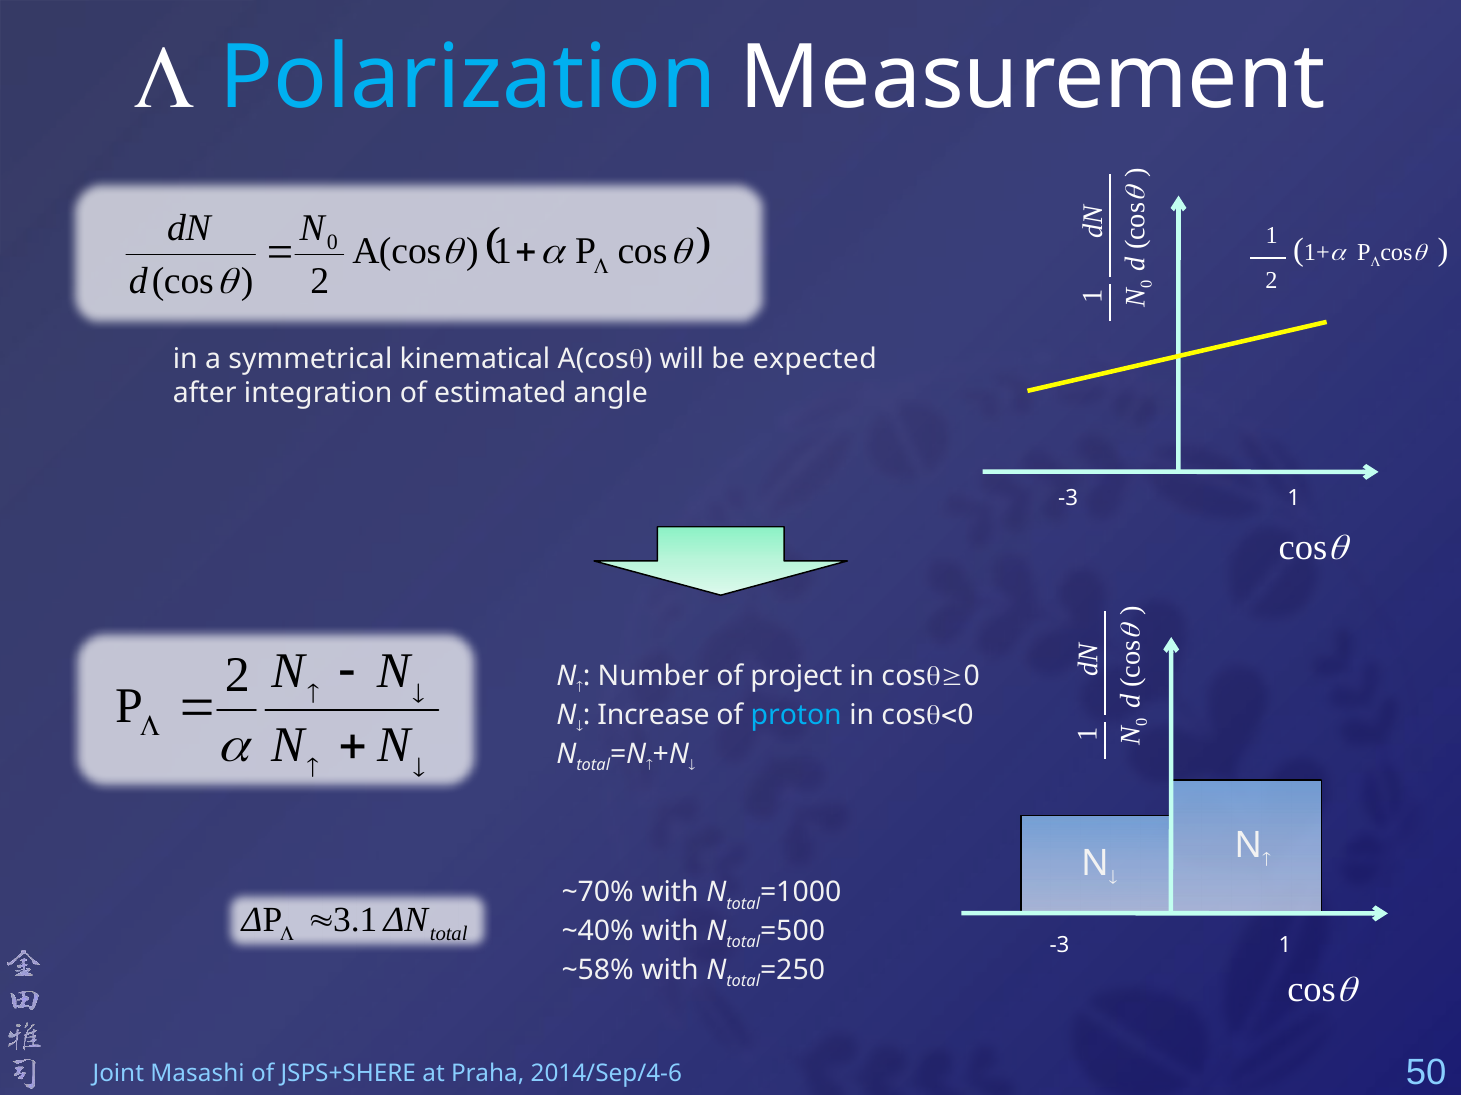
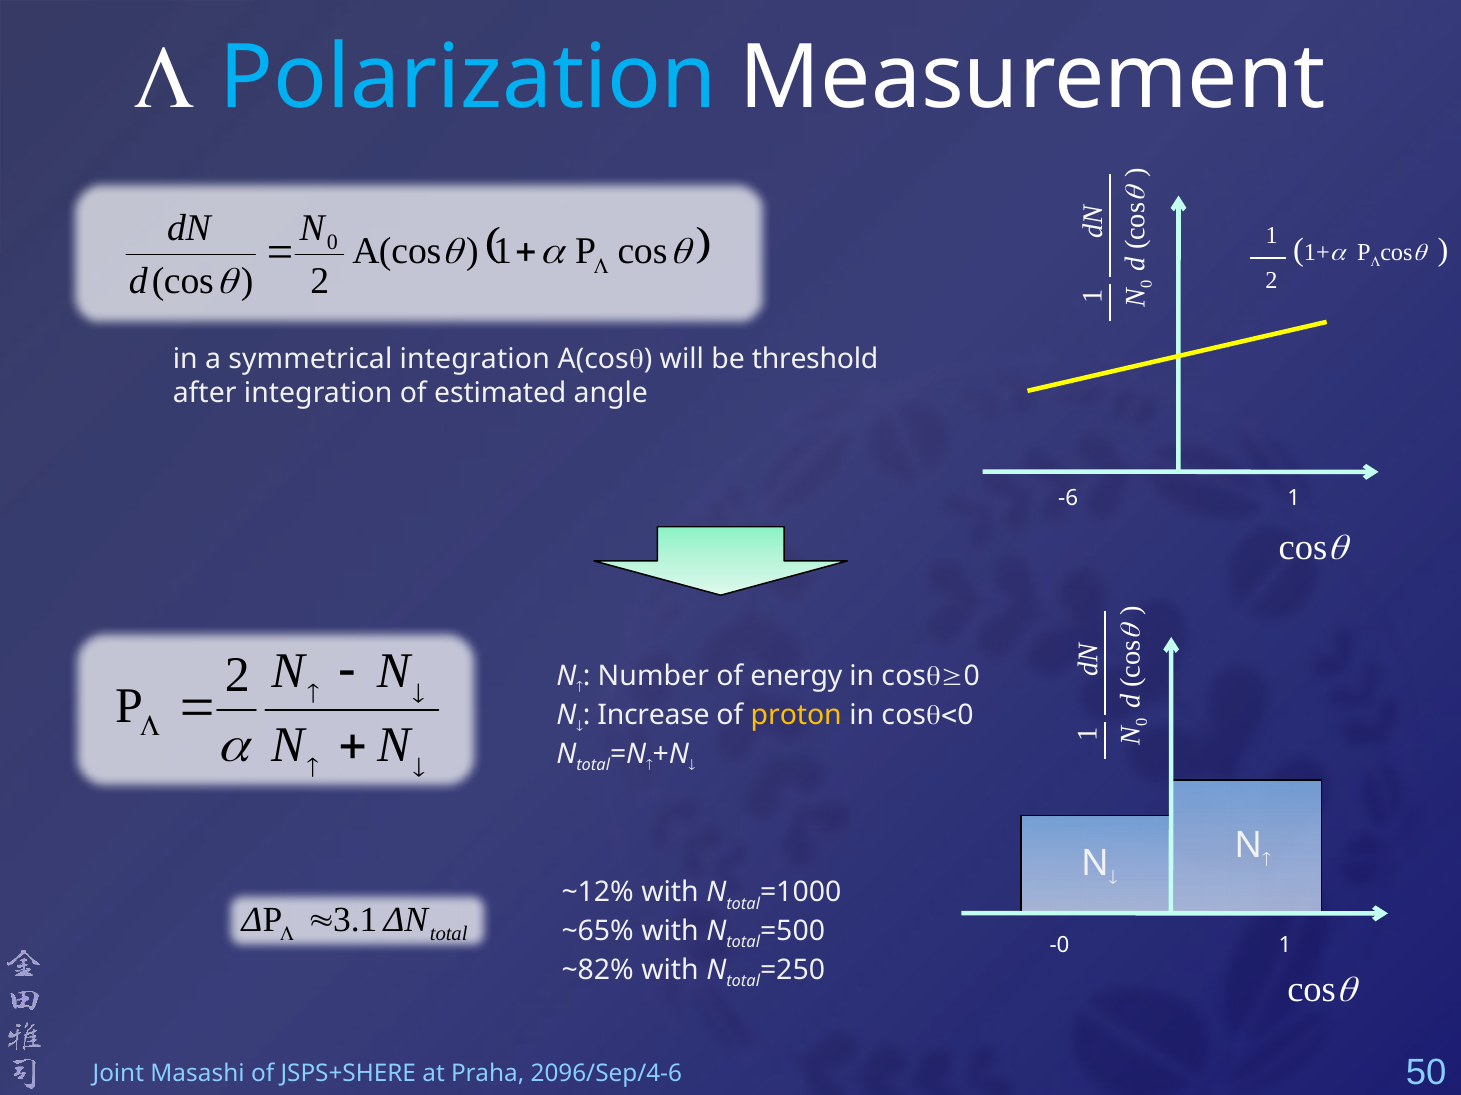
symmetrical kinematical: kinematical -> integration
expected: expected -> threshold
-3 at (1068, 498): -3 -> -6
project: project -> energy
proton colour: light blue -> yellow
~70%: ~70% -> ~12%
~40%: ~40% -> ~65%
-3 at (1059, 945): -3 -> -0
~58%: ~58% -> ~82%
2014/Sep/4-6: 2014/Sep/4-6 -> 2096/Sep/4-6
